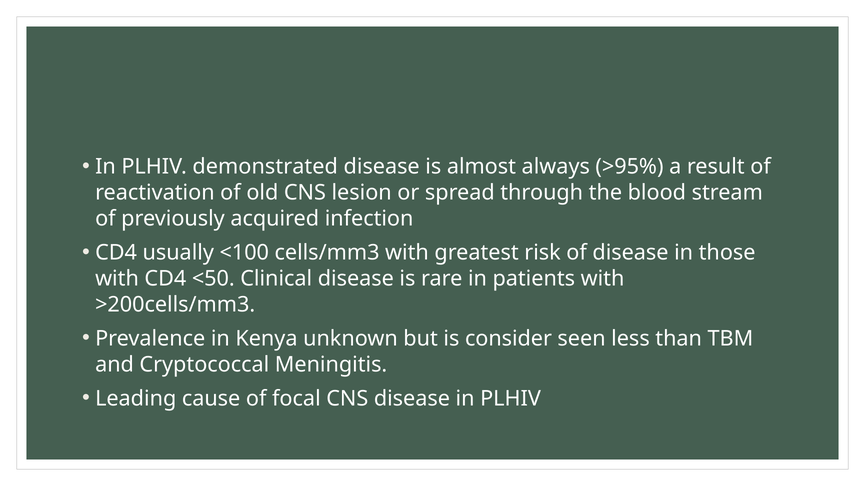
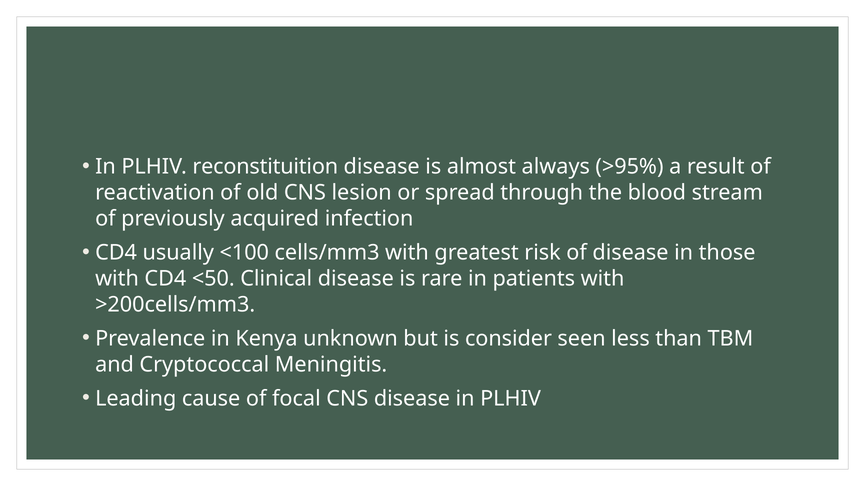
demonstrated: demonstrated -> reconstituition
